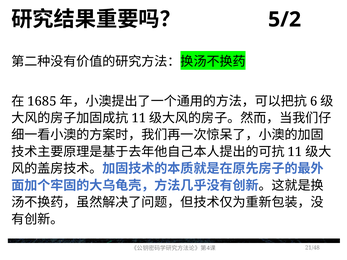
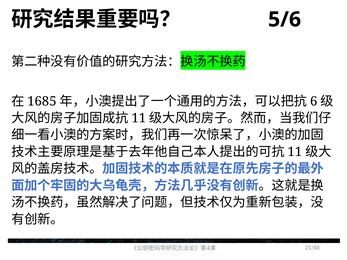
5/2: 5/2 -> 5/6
